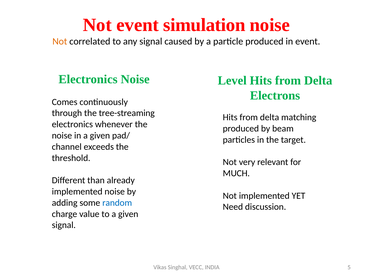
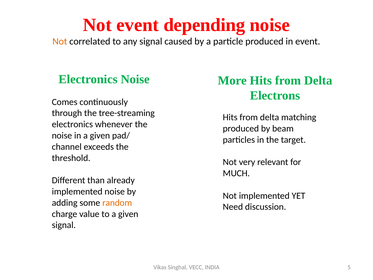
simulation: simulation -> depending
Level: Level -> More
random colour: blue -> orange
